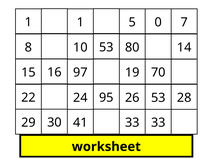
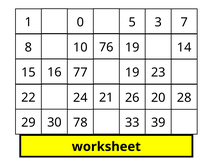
1 1: 1 -> 0
0: 0 -> 3
8 53: 53 -> 76
10 80: 80 -> 19
97: 97 -> 77
70: 70 -> 23
95: 95 -> 21
26 53: 53 -> 20
41: 41 -> 78
33 33: 33 -> 39
